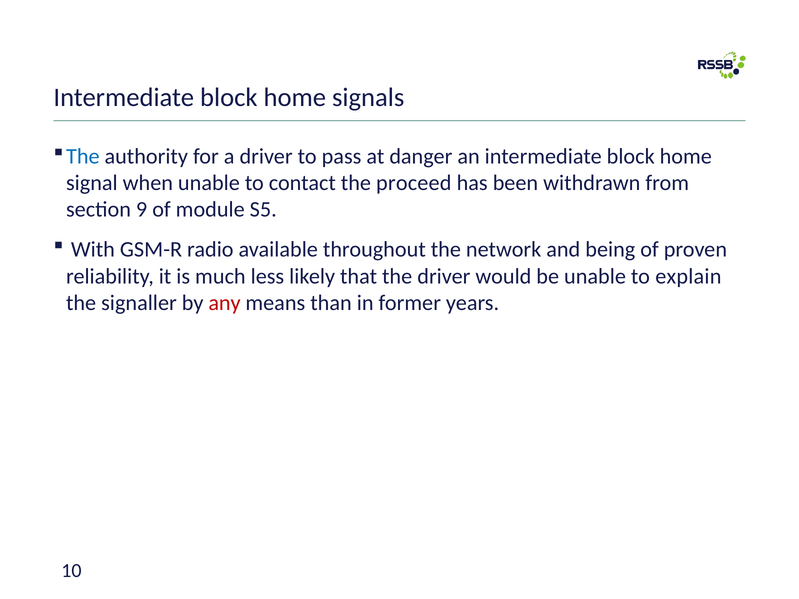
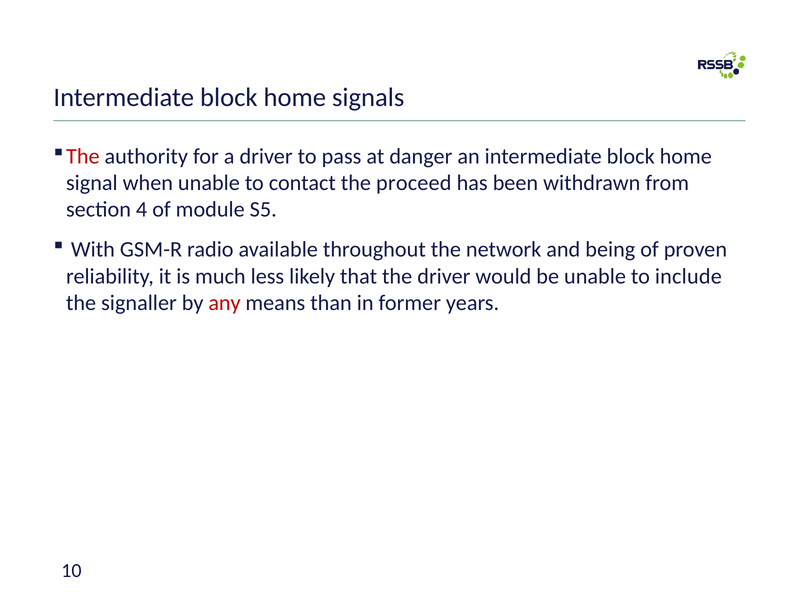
The at (83, 156) colour: blue -> red
9: 9 -> 4
explain: explain -> include
